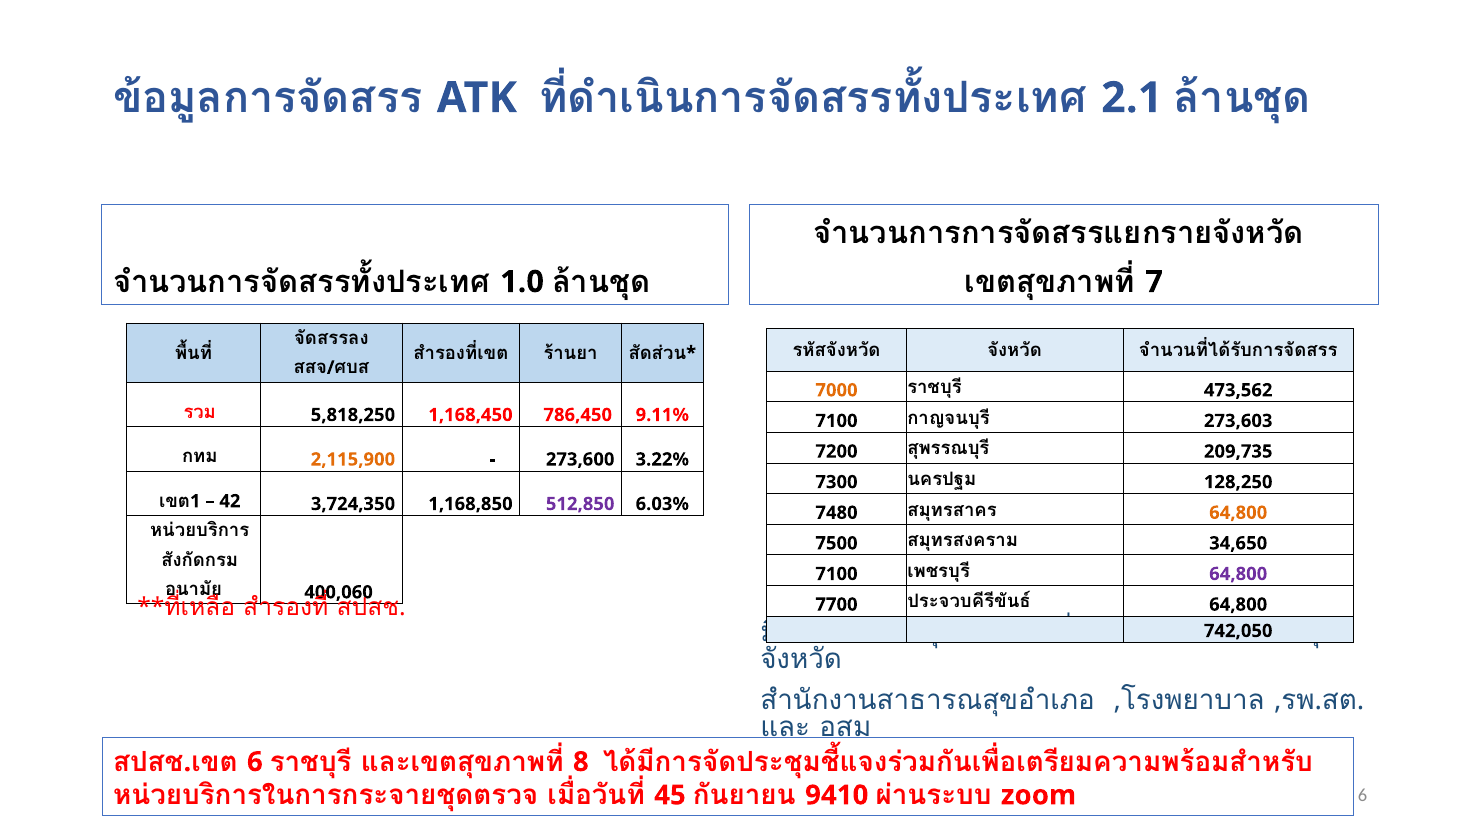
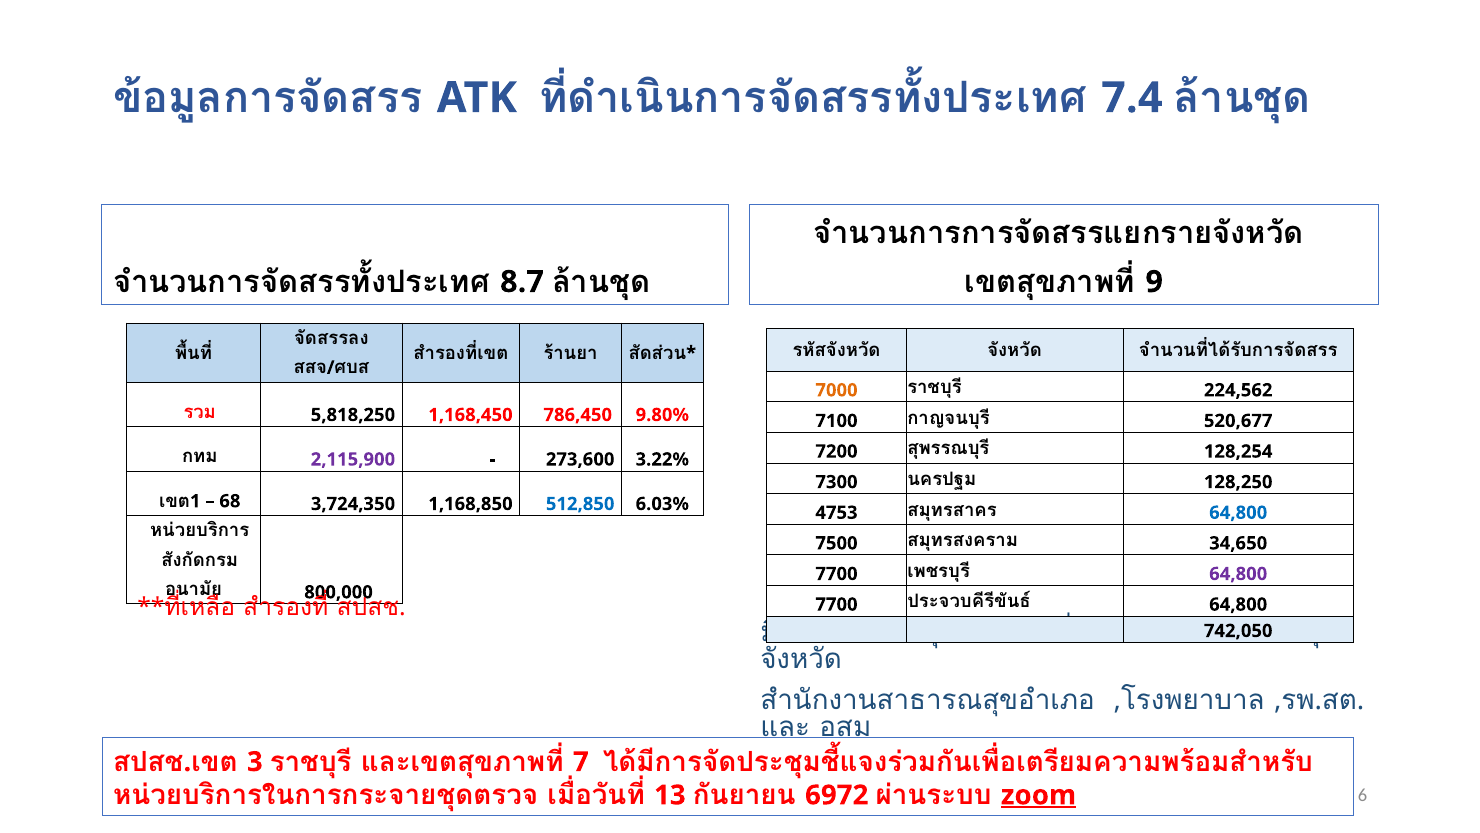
2.1: 2.1 -> 7.4
1.0: 1.0 -> 8.7
7: 7 -> 9
473,562: 473,562 -> 224,562
9.11%: 9.11% -> 9.80%
273,603: 273,603 -> 520,677
209,735: 209,735 -> 128,254
2,115,900 colour: orange -> purple
42: 42 -> 68
512,850 colour: purple -> blue
7480: 7480 -> 4753
64,800 at (1238, 512) colour: orange -> blue
7100 at (837, 574): 7100 -> 7700
400,060: 400,060 -> 800,000
6 at (255, 761): 6 -> 3
8: 8 -> 7
45: 45 -> 13
9410: 9410 -> 6972
zoom underline: none -> present
